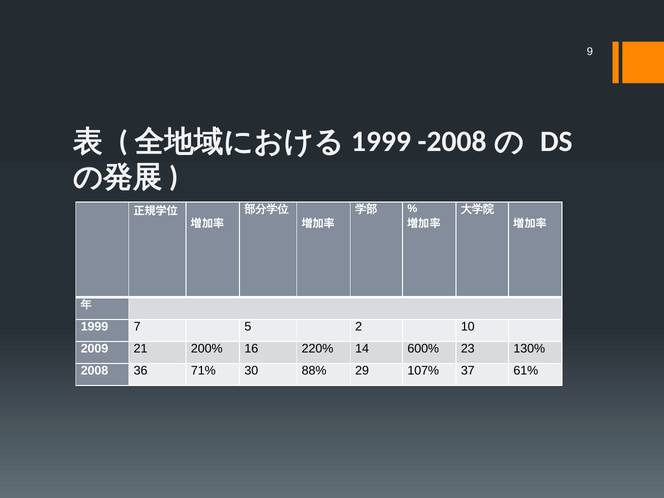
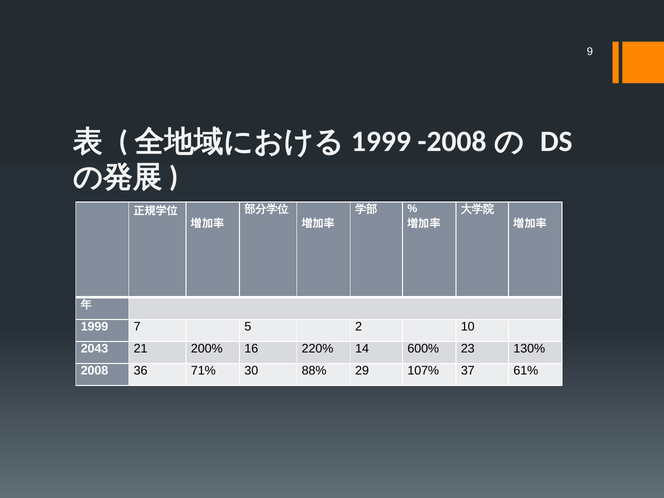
2009: 2009 -> 2043
